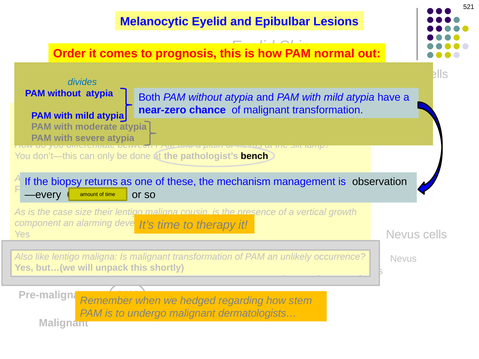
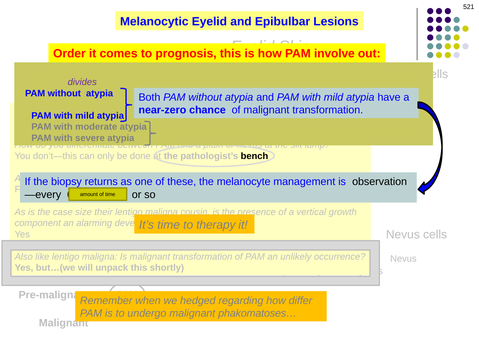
normal: normal -> involve
divides colour: blue -> purple
mechanism: mechanism -> melanocyte
stem: stem -> differ
dermatologists…: dermatologists… -> phakomatoses…
